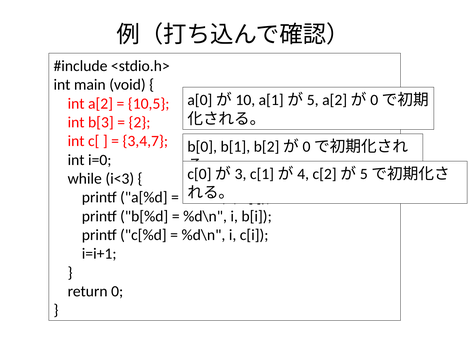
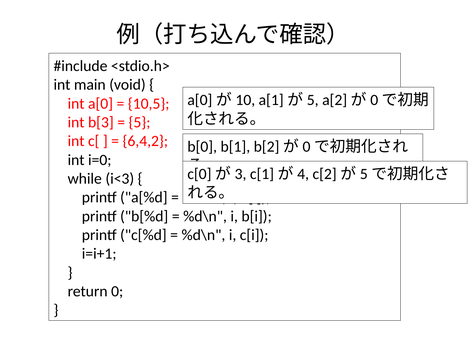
a[2: a[2 -> a[0
2: 2 -> 5
3,4,7: 3,4,7 -> 6,4,2
